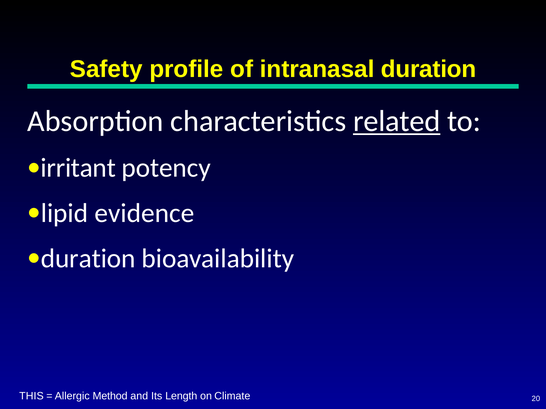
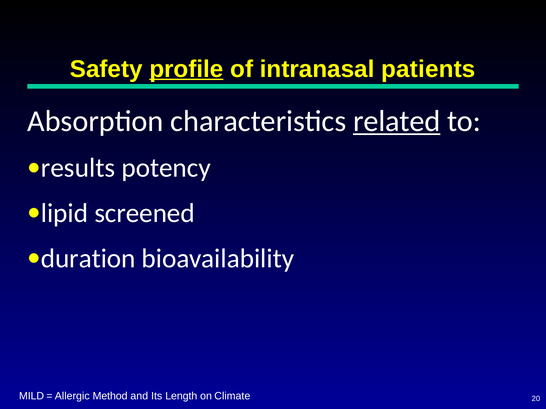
profile underline: none -> present
intranasal duration: duration -> patients
irritant: irritant -> results
evidence: evidence -> screened
THIS: THIS -> MILD
